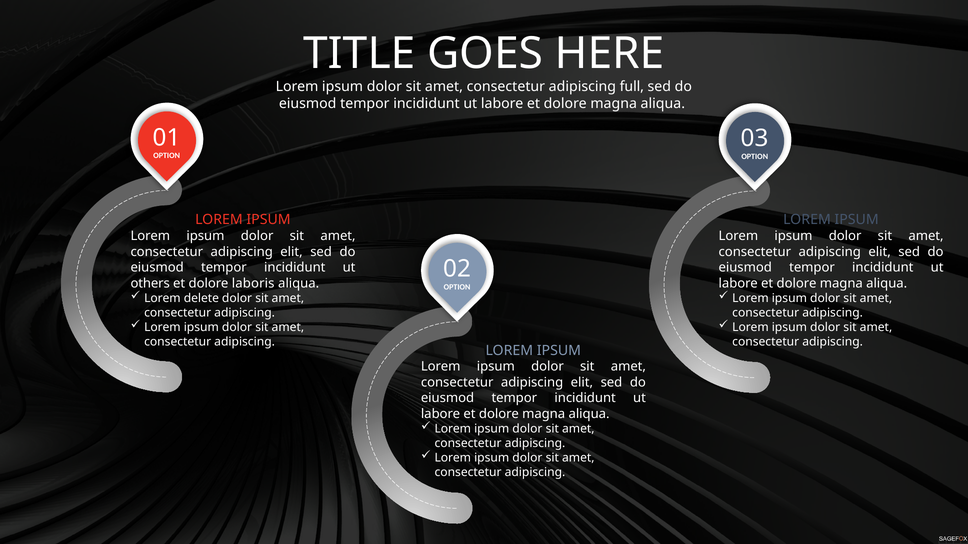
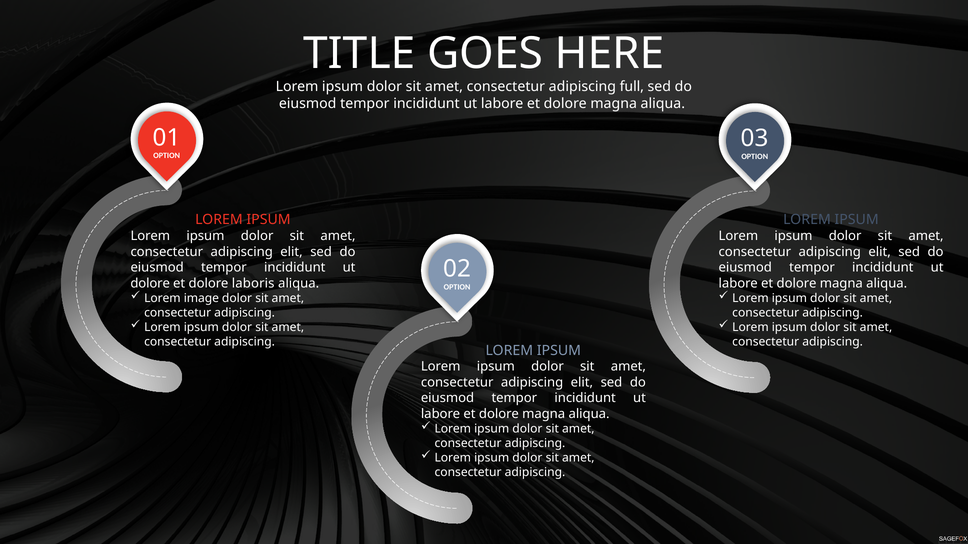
others at (150, 284): others -> dolore
delete: delete -> image
